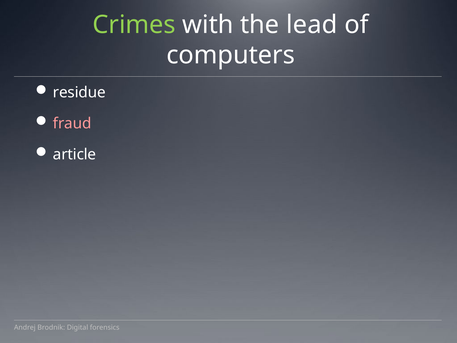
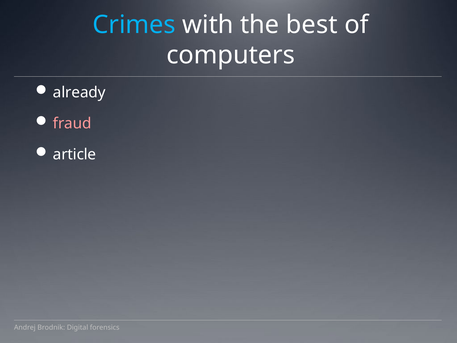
Crimes colour: light green -> light blue
lead: lead -> best
residue: residue -> already
